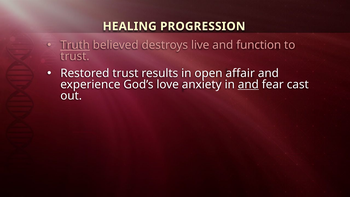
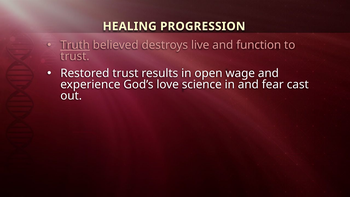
affair: affair -> wage
anxiety: anxiety -> science
and at (248, 84) underline: present -> none
